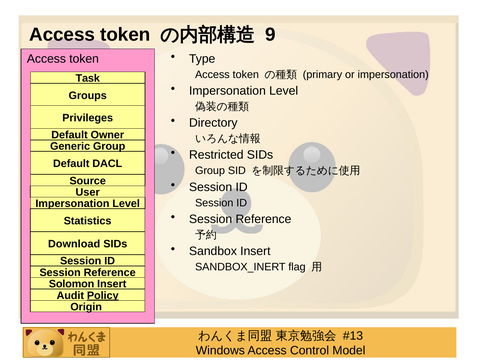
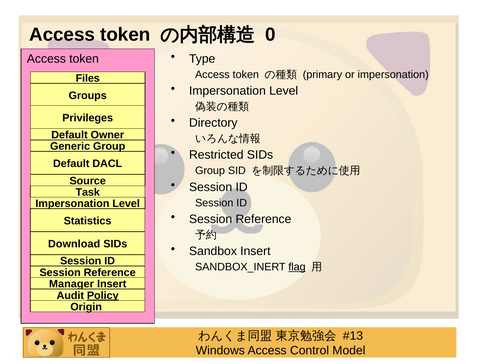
9: 9 -> 0
Task: Task -> Files
User: User -> Task
flag underline: none -> present
Solomon: Solomon -> Manager
